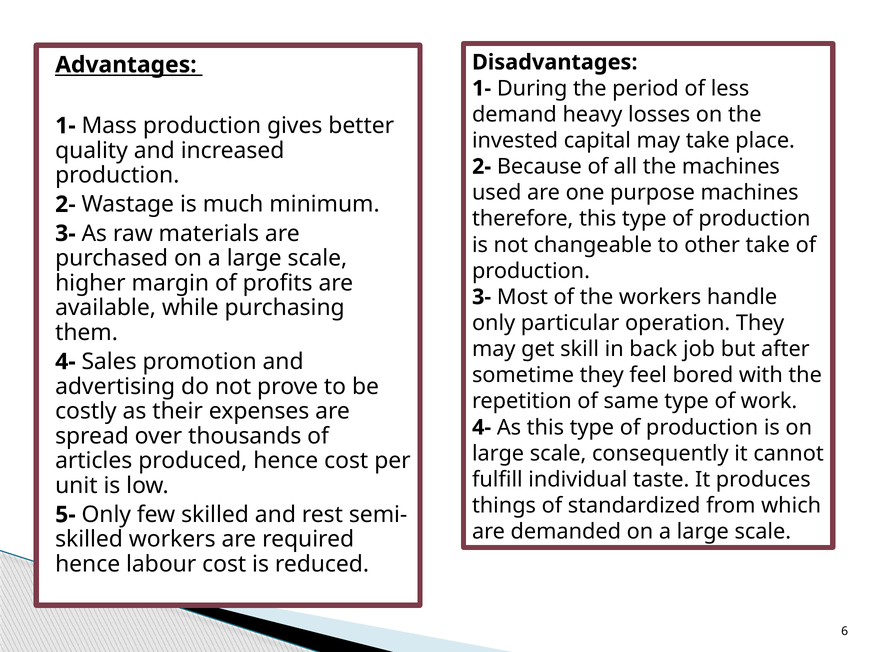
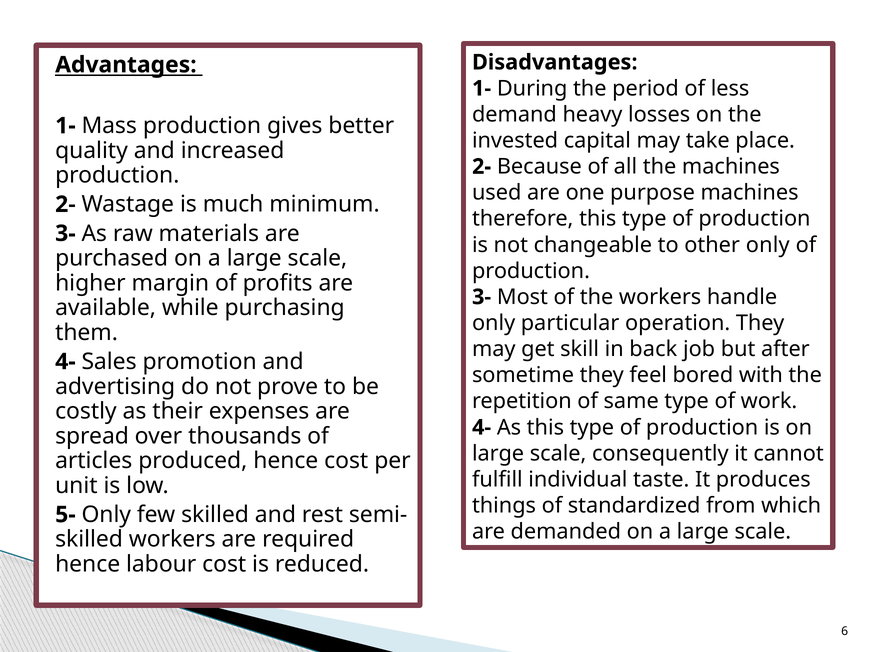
other take: take -> only
